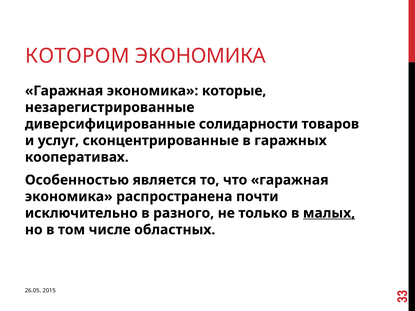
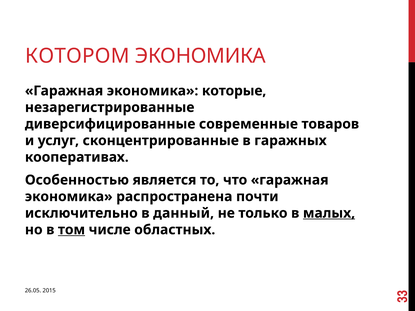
солидарности: солидарности -> современные
разного: разного -> данный
том underline: none -> present
